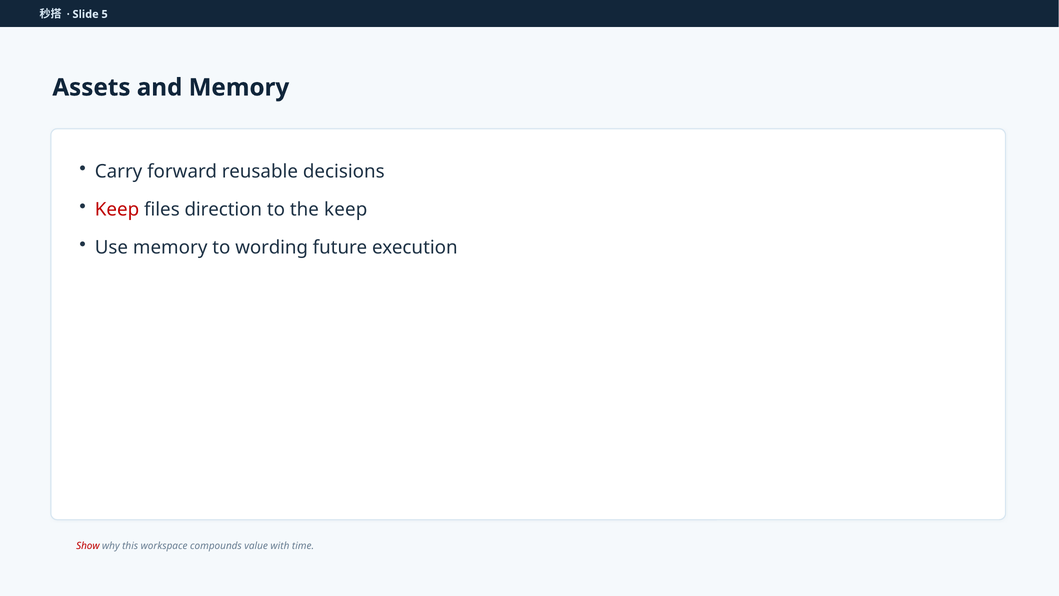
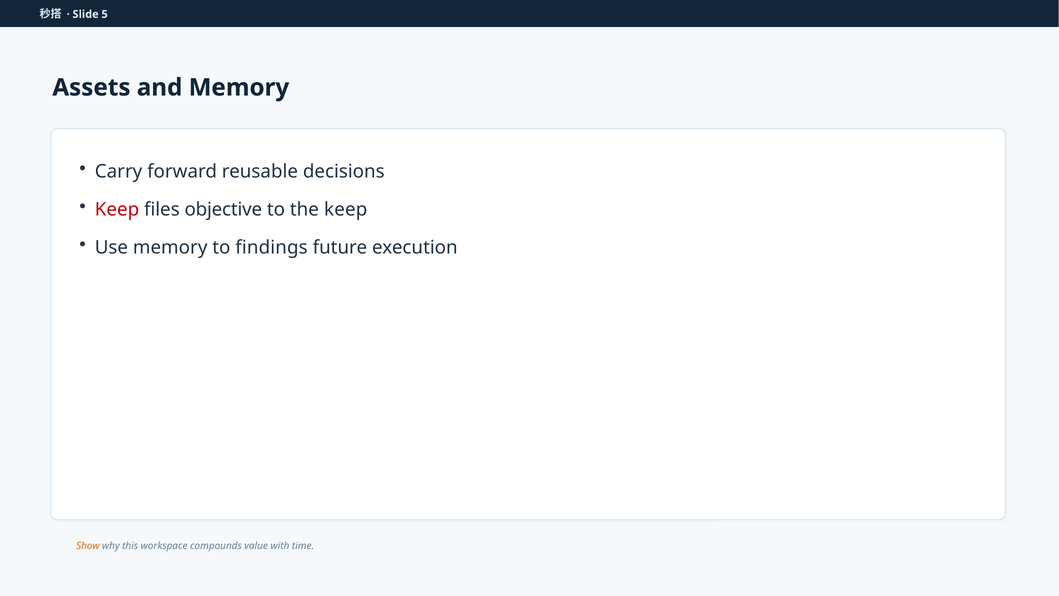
direction: direction -> objective
wording: wording -> findings
Show colour: red -> orange
